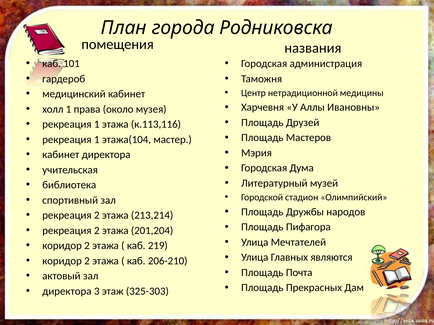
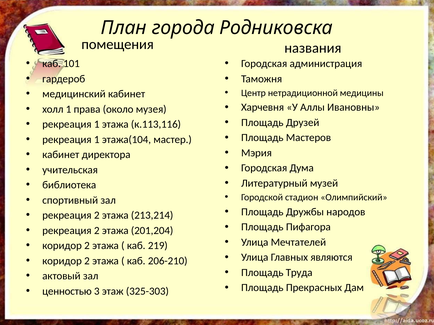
Почта: Почта -> Труда
директора at (67, 292): директора -> ценностью
